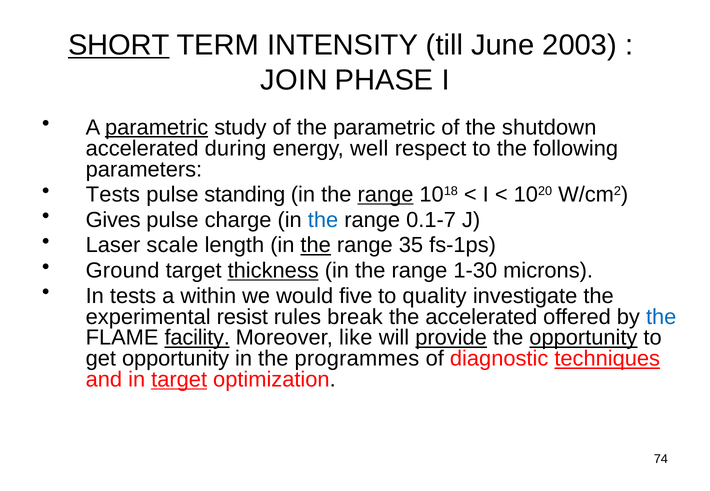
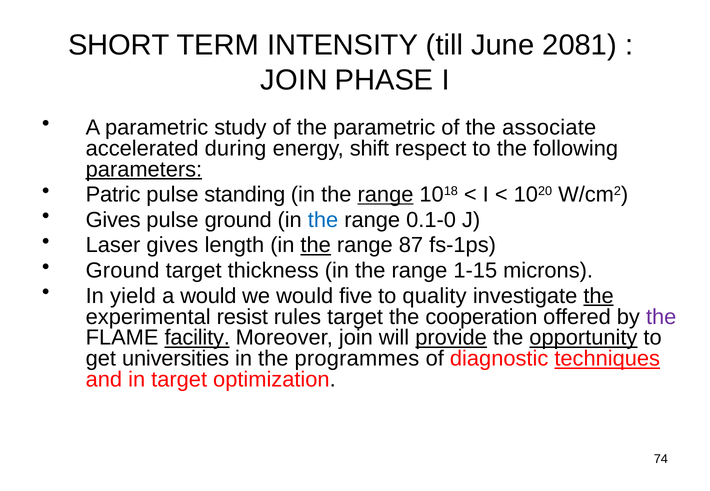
SHORT underline: present -> none
2003: 2003 -> 2081
parametric at (157, 128) underline: present -> none
shutdown: shutdown -> associate
well: well -> shift
parameters underline: none -> present
Tests at (113, 195): Tests -> Patric
pulse charge: charge -> ground
0.1-7: 0.1-7 -> 0.1-0
Laser scale: scale -> gives
35: 35 -> 87
thickness underline: present -> none
1-30: 1-30 -> 1-15
In tests: tests -> yield
a within: within -> would
the at (599, 296) underline: none -> present
rules break: break -> target
the accelerated: accelerated -> cooperation
the at (661, 317) colour: blue -> purple
Moreover like: like -> join
get opportunity: opportunity -> universities
target at (179, 380) underline: present -> none
